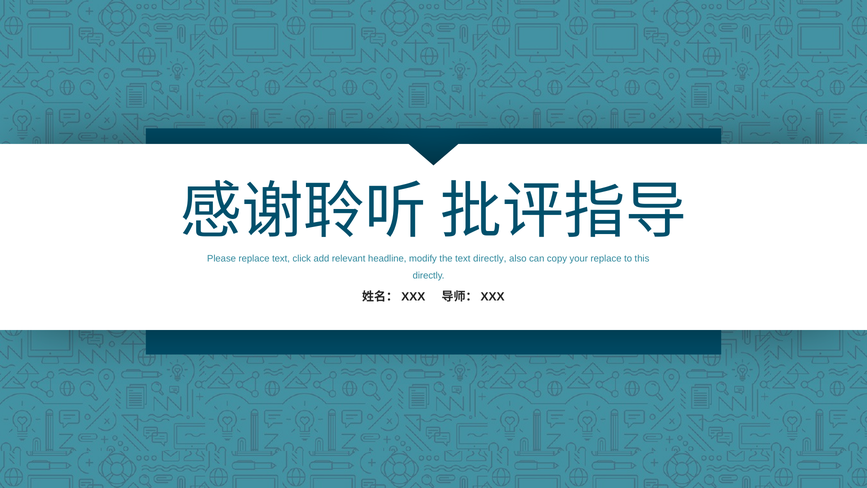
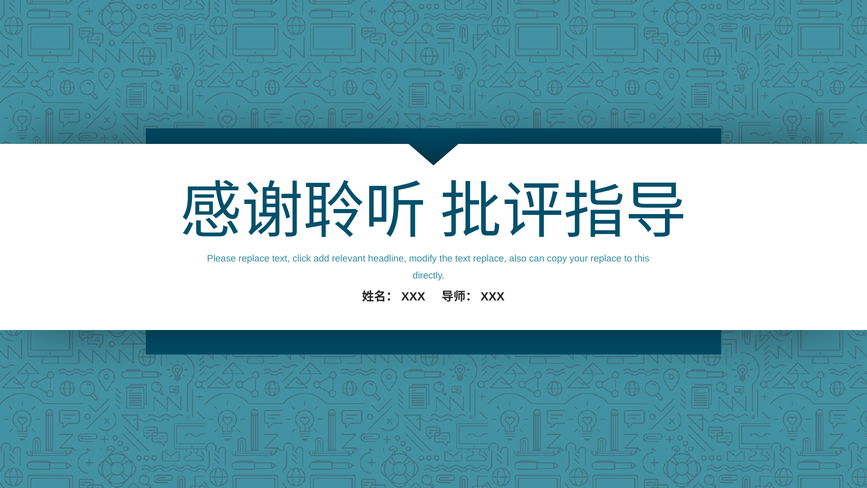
text directly: directly -> replace
